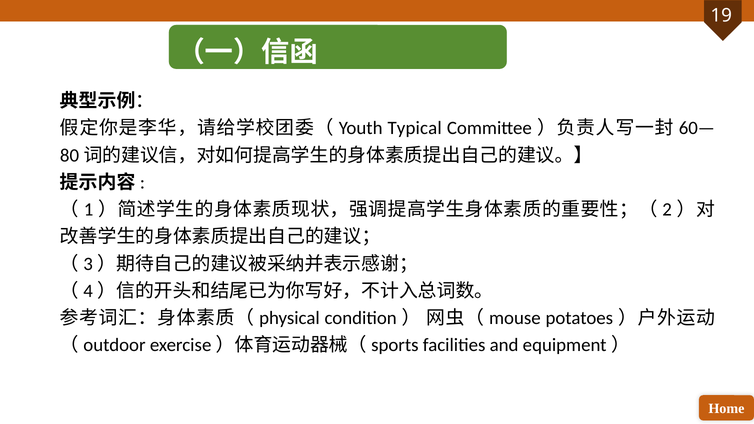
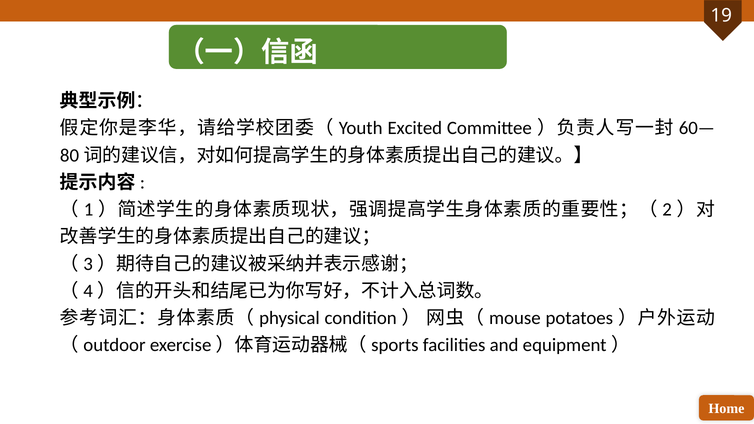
Typical: Typical -> Excited
